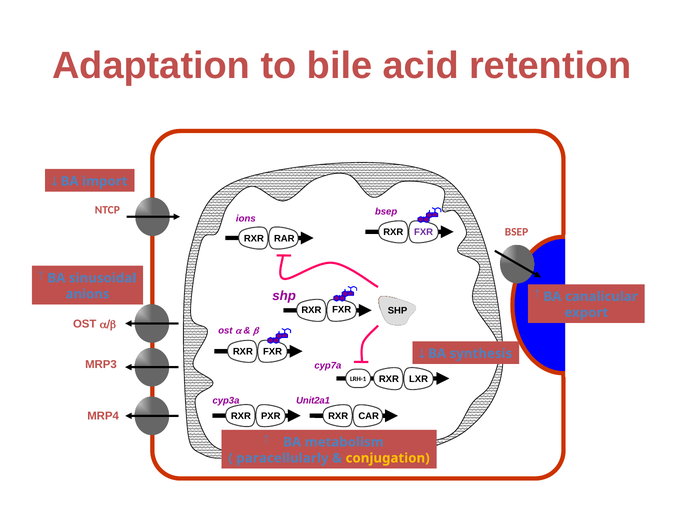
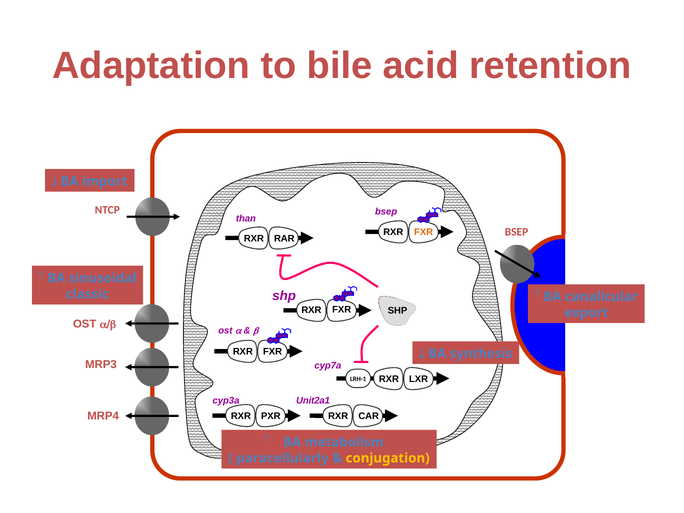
ions: ions -> than
FXR at (424, 232) colour: purple -> orange
anions: anions -> classic
